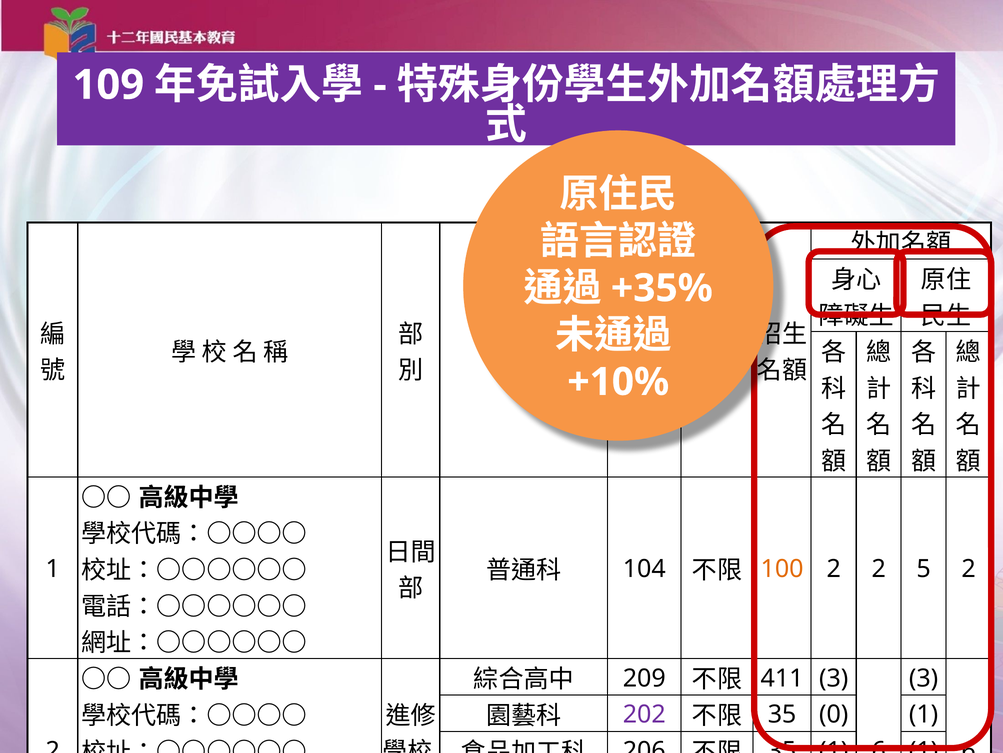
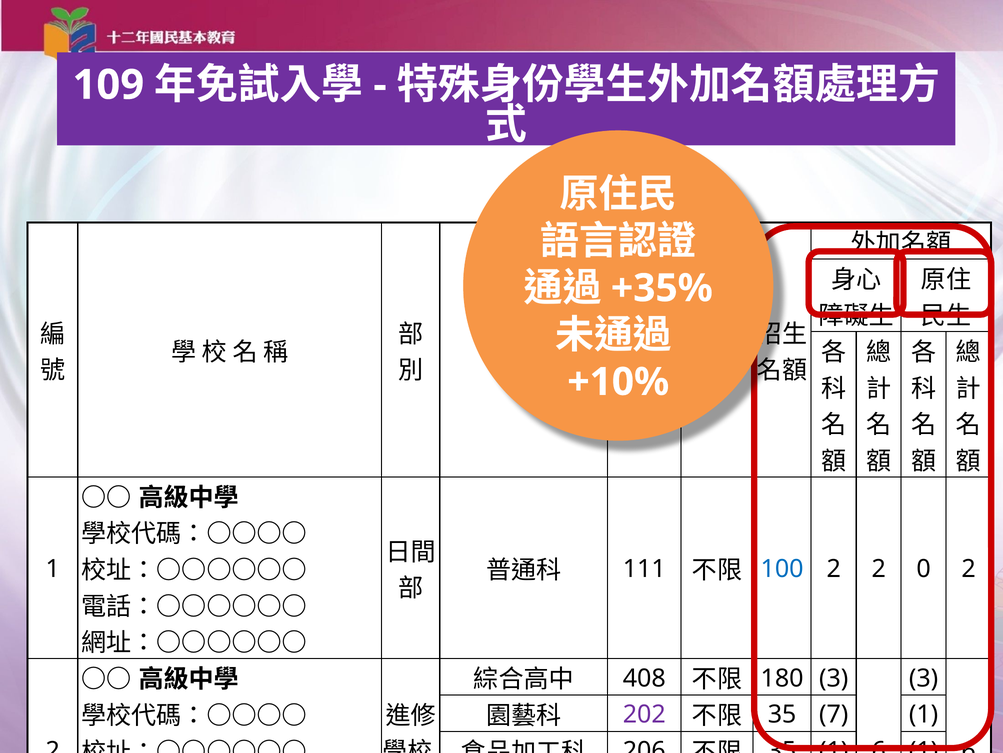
104: 104 -> 111
100 colour: orange -> blue
5: 5 -> 0
209: 209 -> 408
411: 411 -> 180
0: 0 -> 7
